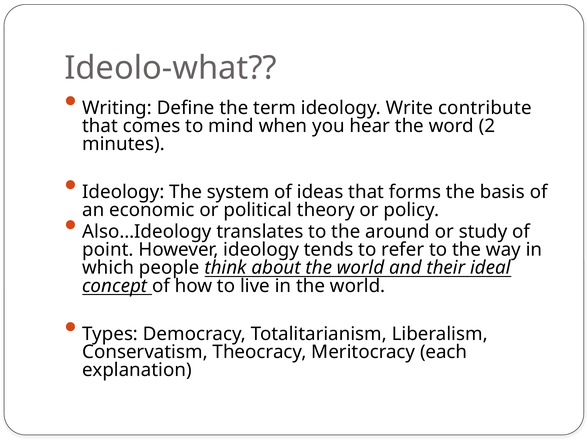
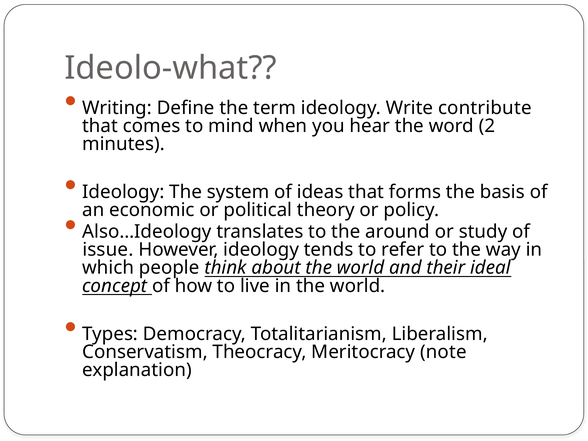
point: point -> issue
each: each -> note
